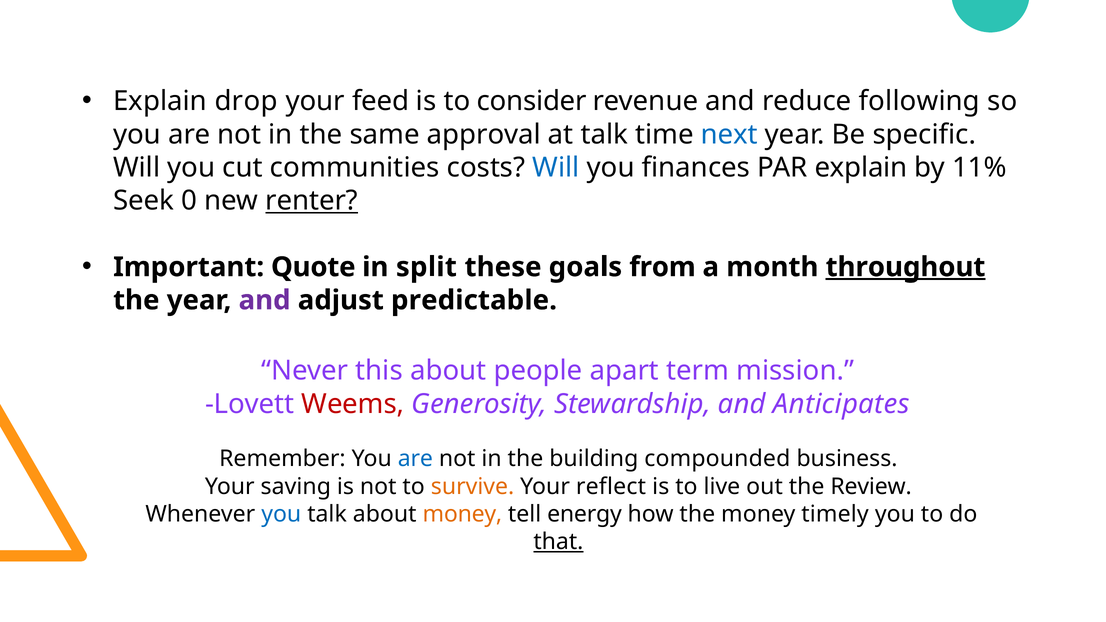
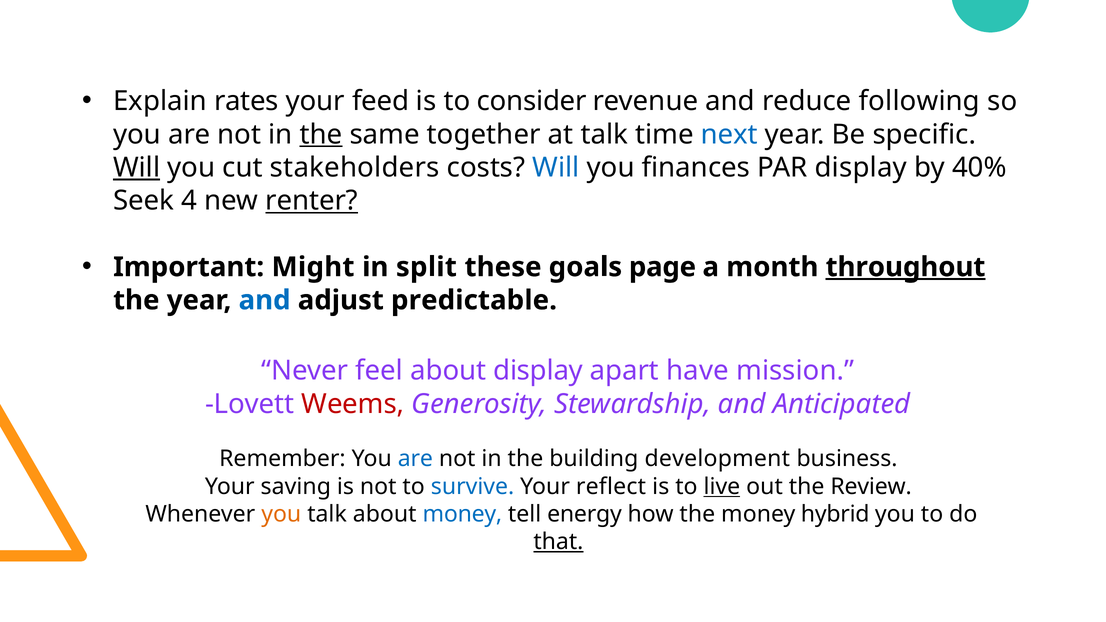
drop: drop -> rates
the at (321, 134) underline: none -> present
approval: approval -> together
Will at (137, 168) underline: none -> present
communities: communities -> stakeholders
PAR explain: explain -> display
11%: 11% -> 40%
0: 0 -> 4
Quote: Quote -> Might
from: from -> page
and at (265, 300) colour: purple -> blue
this: this -> feel
about people: people -> display
term: term -> have
Anticipates: Anticipates -> Anticipated
compounded: compounded -> development
survive colour: orange -> blue
live underline: none -> present
you at (281, 514) colour: blue -> orange
money at (462, 514) colour: orange -> blue
timely: timely -> hybrid
